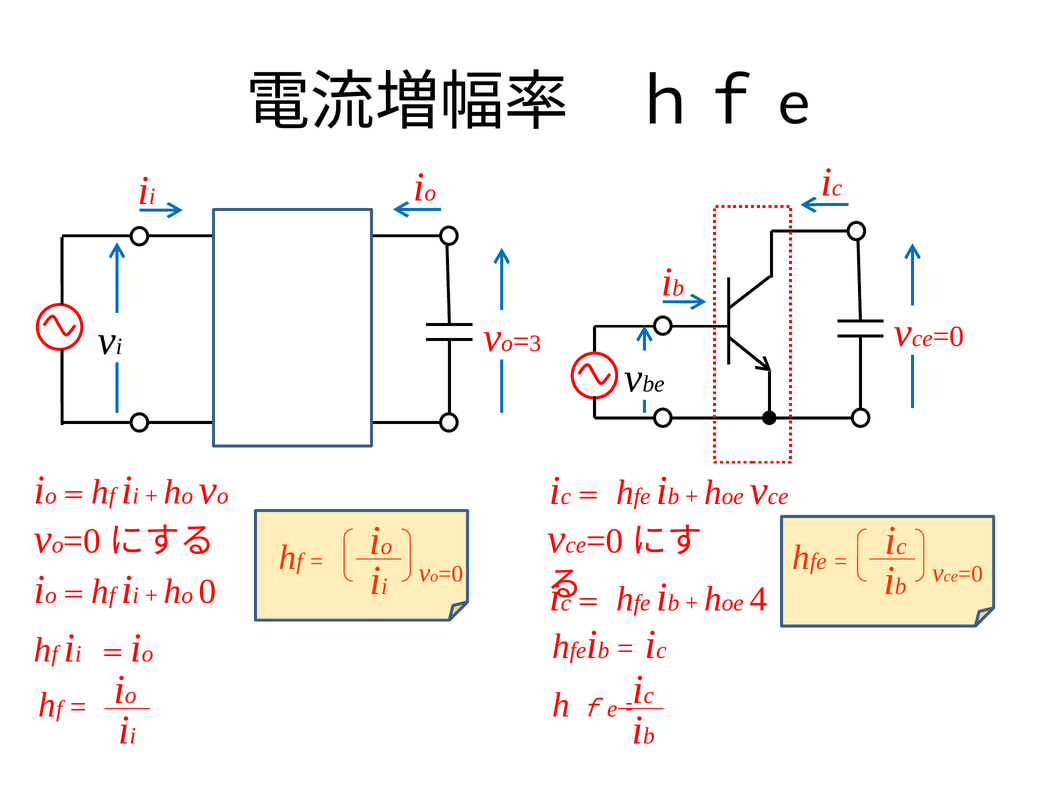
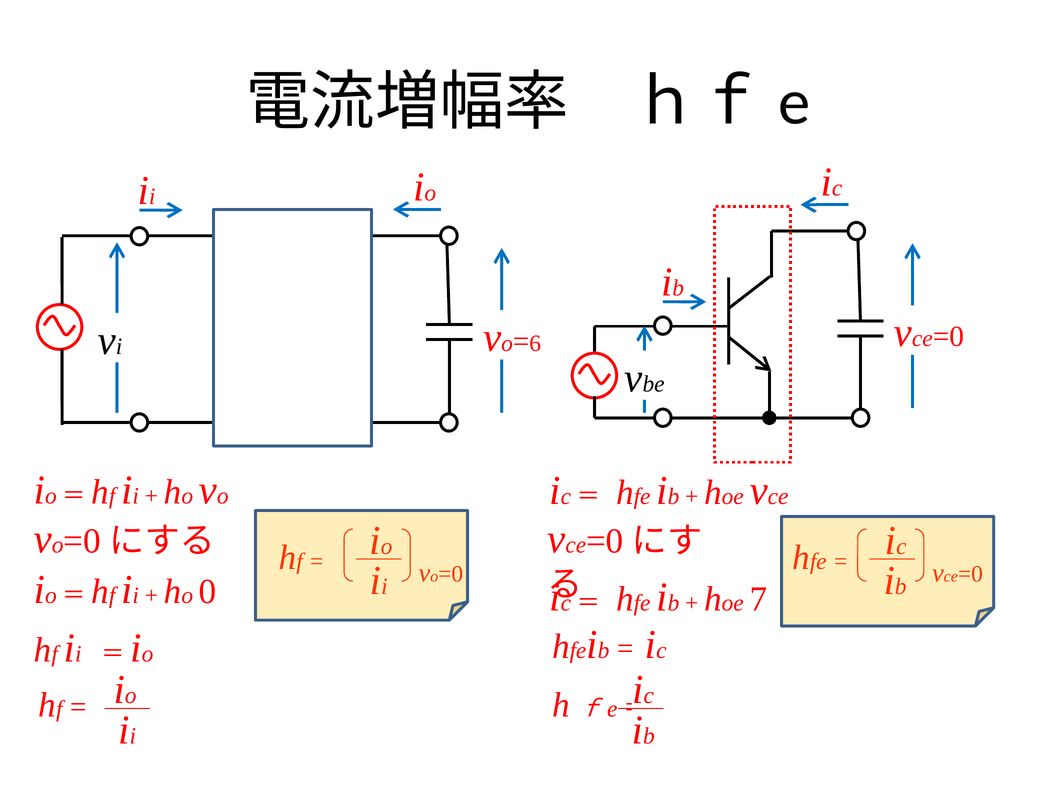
3: 3 -> 6
4: 4 -> 7
